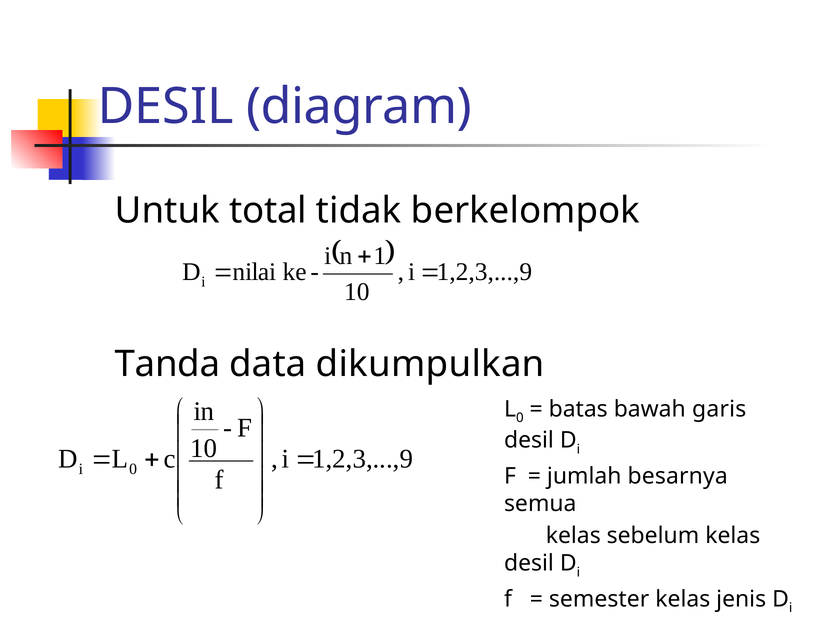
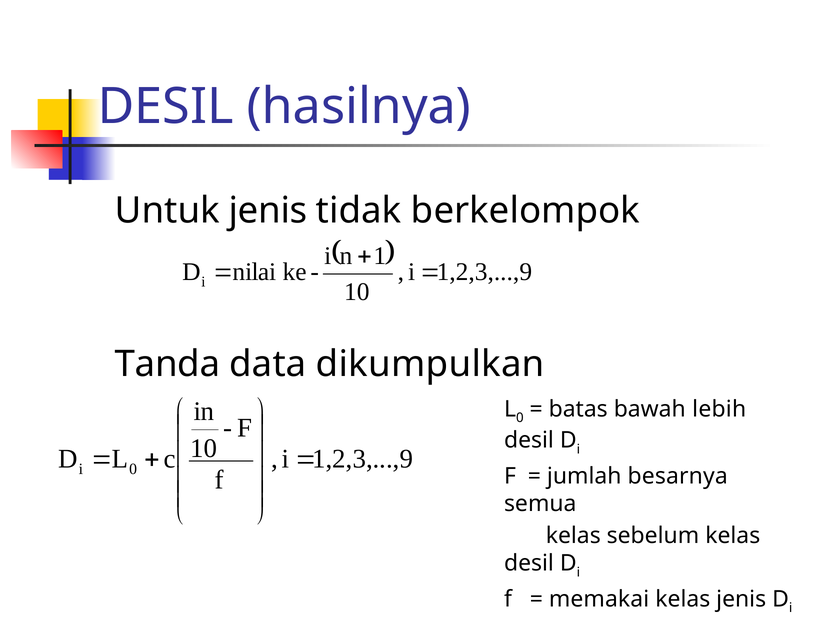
diagram: diagram -> hasilnya
Untuk total: total -> jenis
garis: garis -> lebih
semester: semester -> memakai
